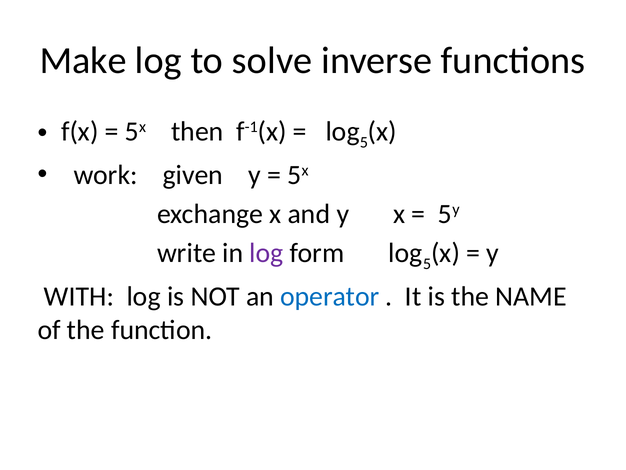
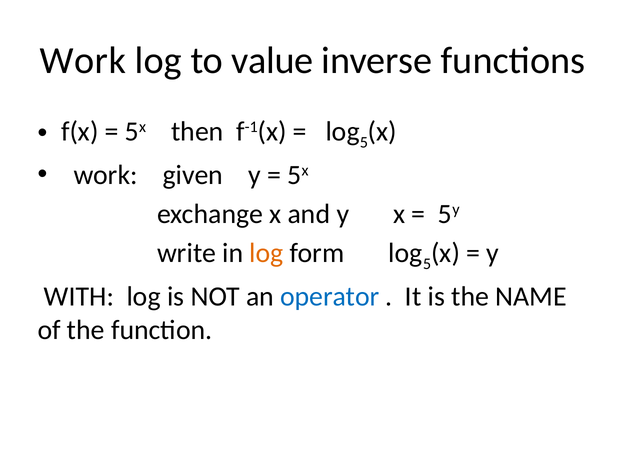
Make at (83, 61): Make -> Work
solve: solve -> value
log at (266, 253) colour: purple -> orange
